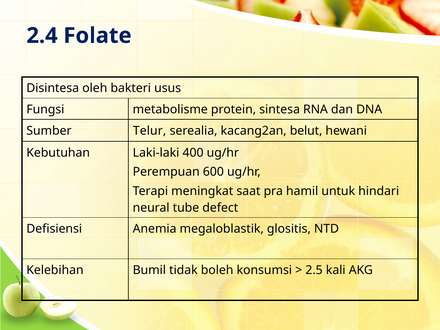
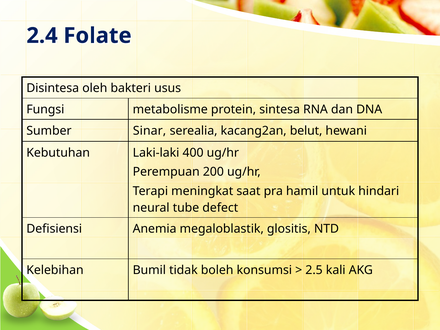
Telur: Telur -> Sinar
600: 600 -> 200
